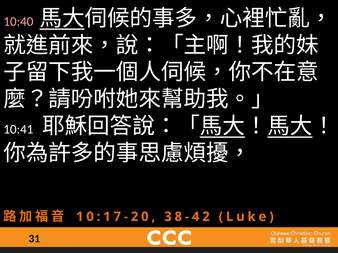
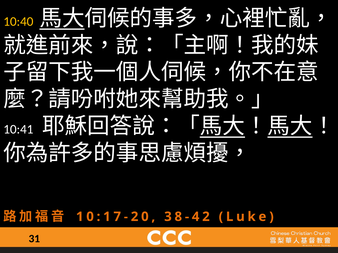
10:40 colour: pink -> yellow
